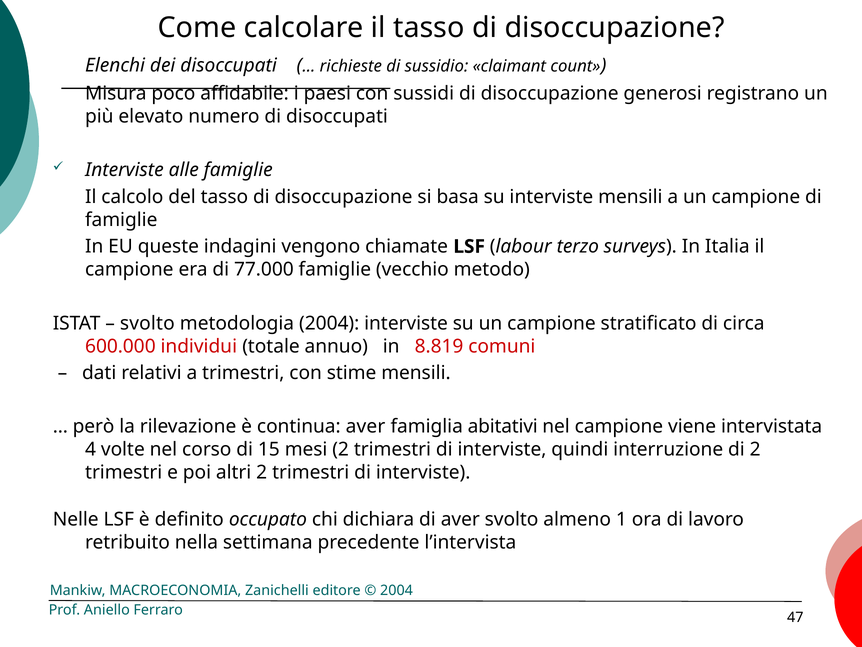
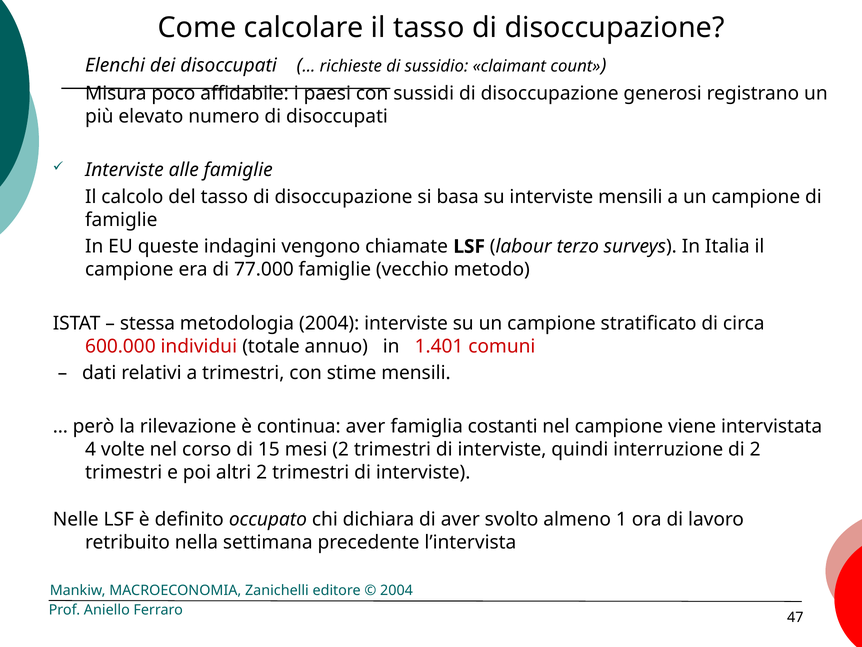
svolto at (147, 323): svolto -> stessa
8.819: 8.819 -> 1.401
abitativi: abitativi -> costanti
